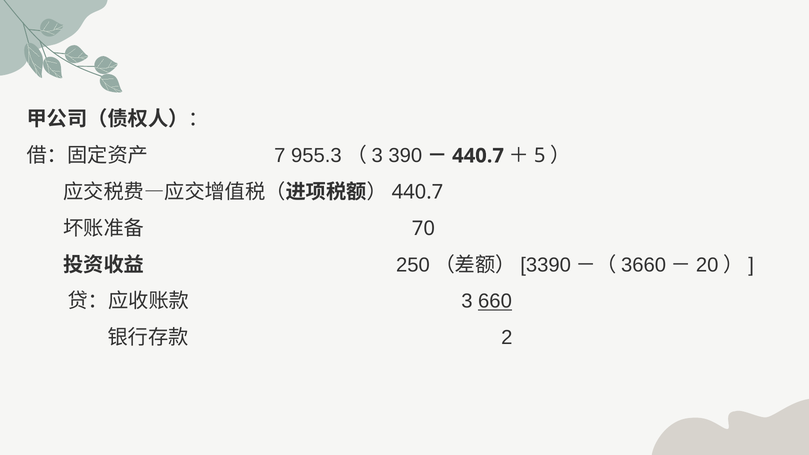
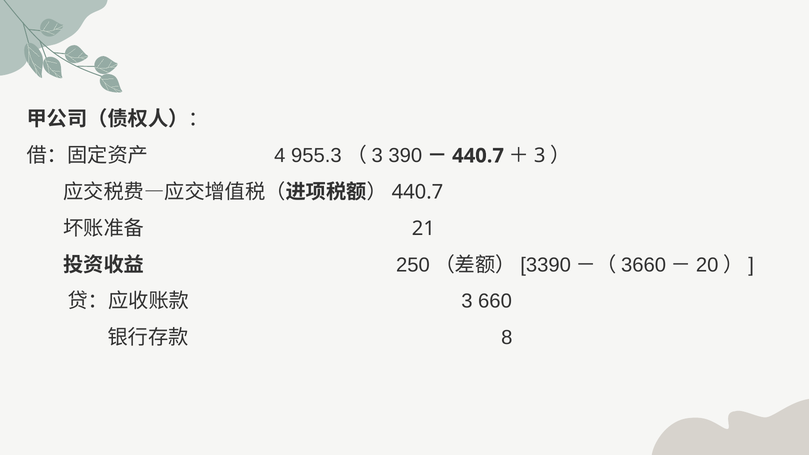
7: 7 -> 4
5 at (540, 156): 5 -> 3
70: 70 -> 21
660 underline: present -> none
2: 2 -> 8
